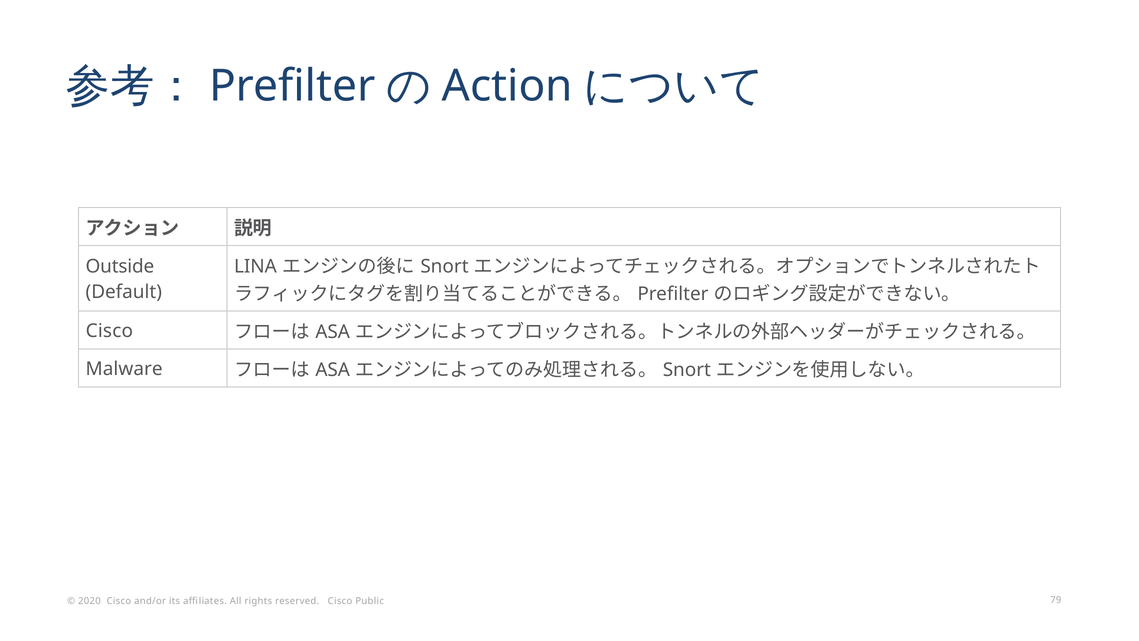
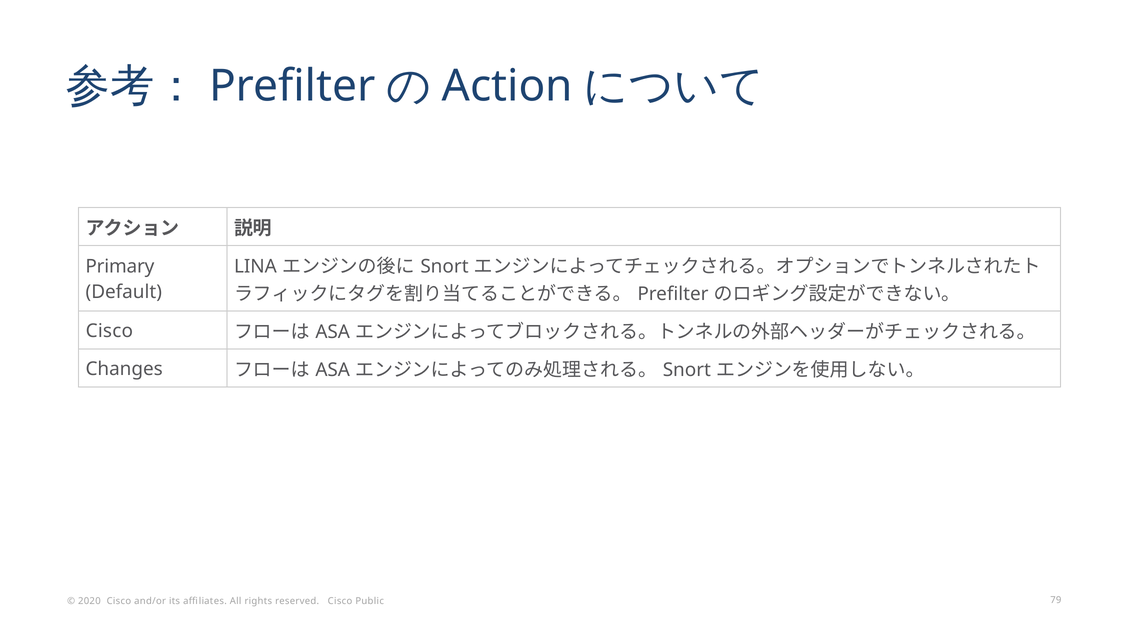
Outside: Outside -> Primary
Malware: Malware -> Changes
